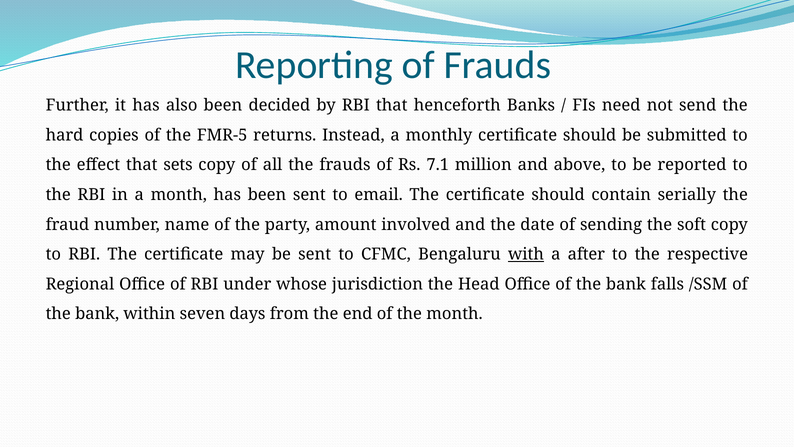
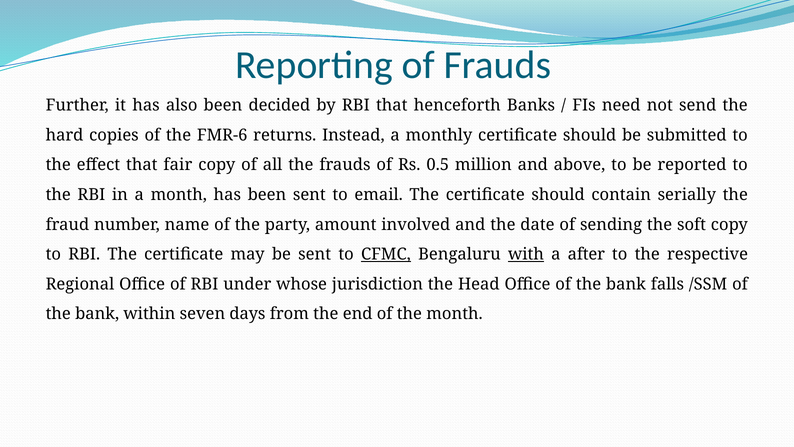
FMR-5: FMR-5 -> FMR-6
sets: sets -> fair
7.1: 7.1 -> 0.5
CFMC underline: none -> present
